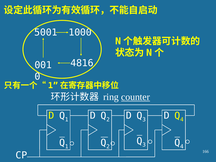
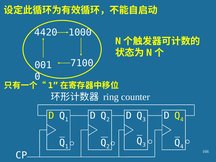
5001: 5001 -> 4420
4816: 4816 -> 7100
counter underline: present -> none
